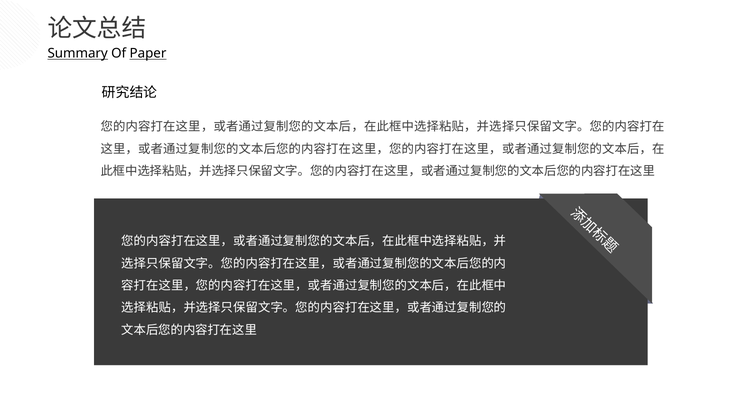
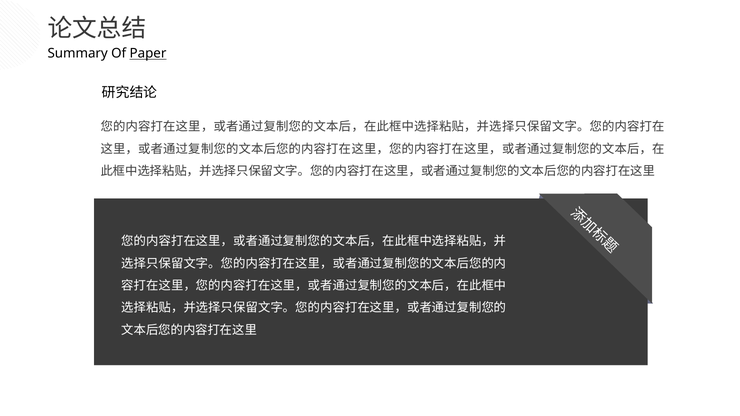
Summary underline: present -> none
